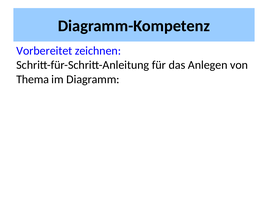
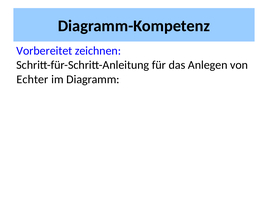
Thema: Thema -> Echter
